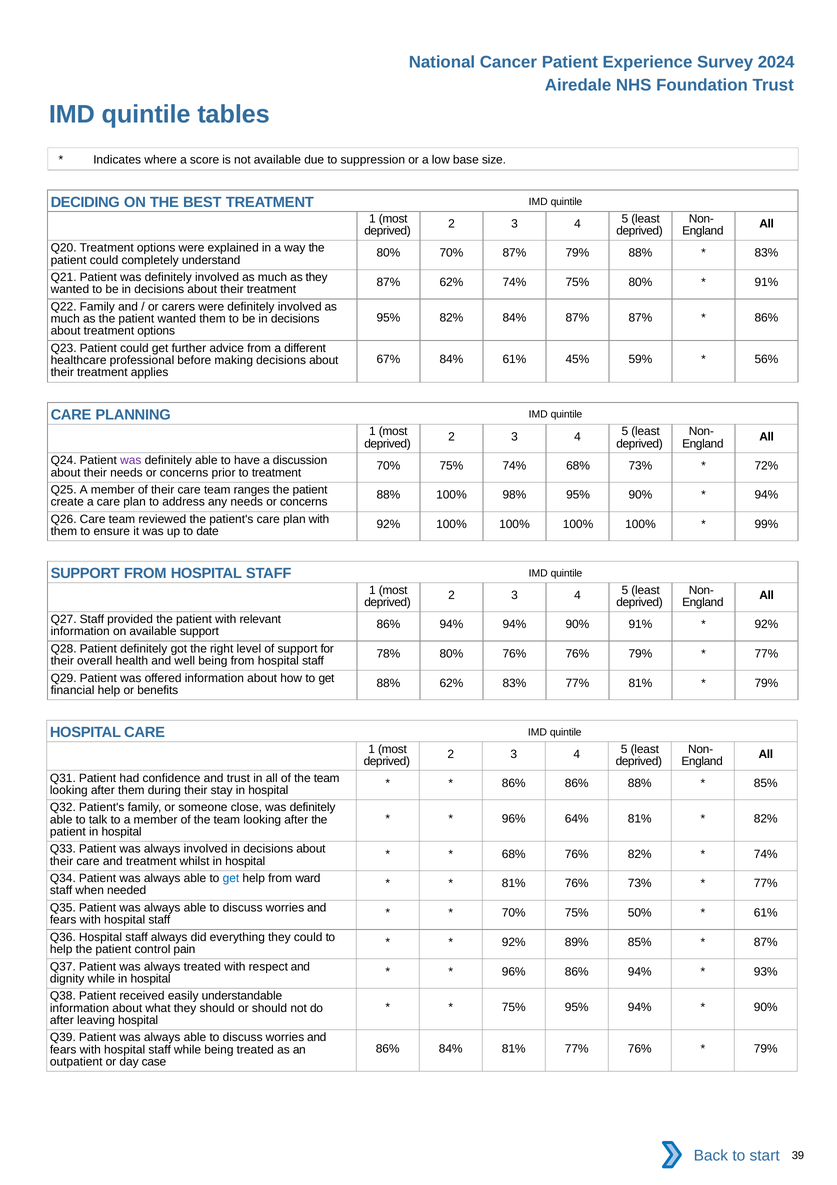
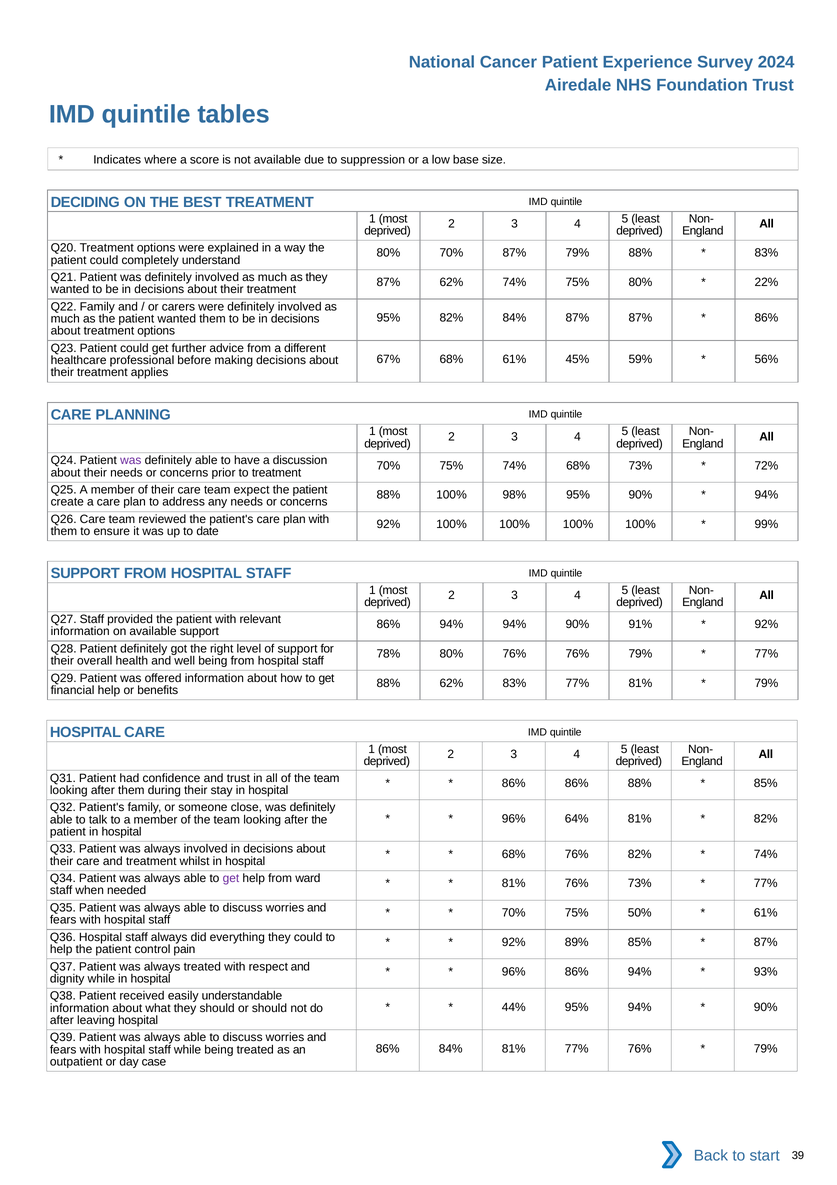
91% at (766, 282): 91% -> 22%
67% 84%: 84% -> 68%
ranges: ranges -> expect
get at (231, 878) colour: blue -> purple
75% at (514, 1007): 75% -> 44%
